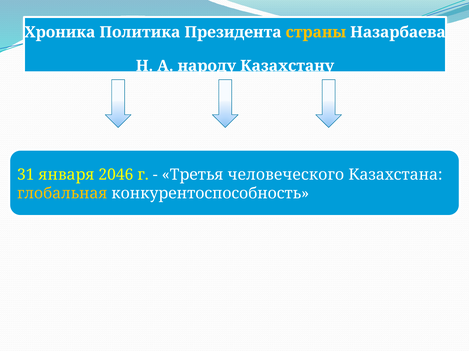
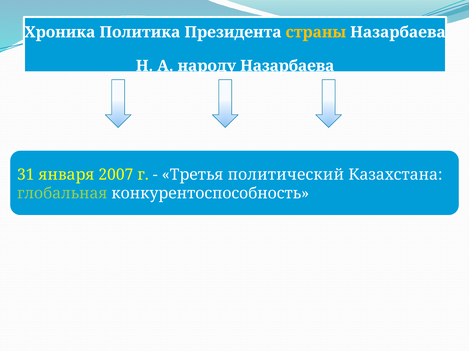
народу Казахстану: Казахстану -> Назарбаева
2046: 2046 -> 2007
человеческого: человеческого -> политический
глобальная colour: yellow -> light green
